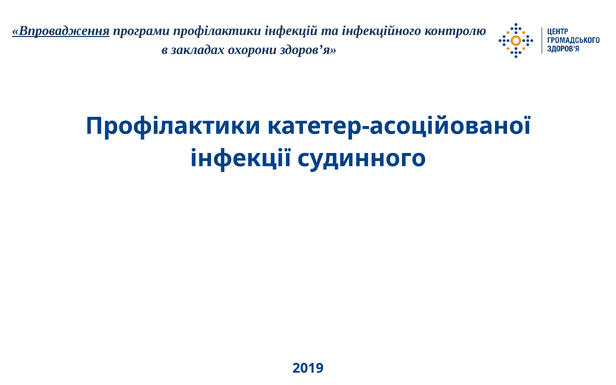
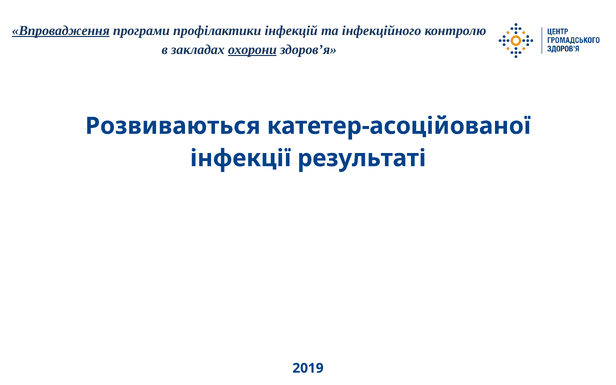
охорони underline: none -> present
Профілактики at (173, 126): Профілактики -> Розвиваються
судинного: судинного -> результаті
